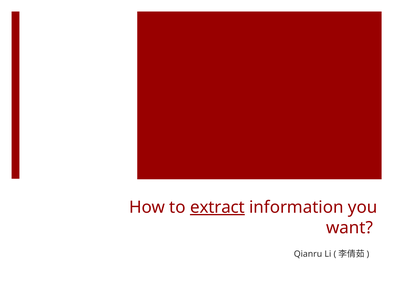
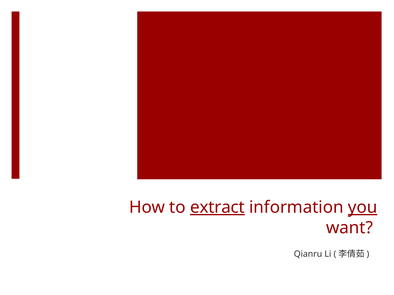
you underline: none -> present
